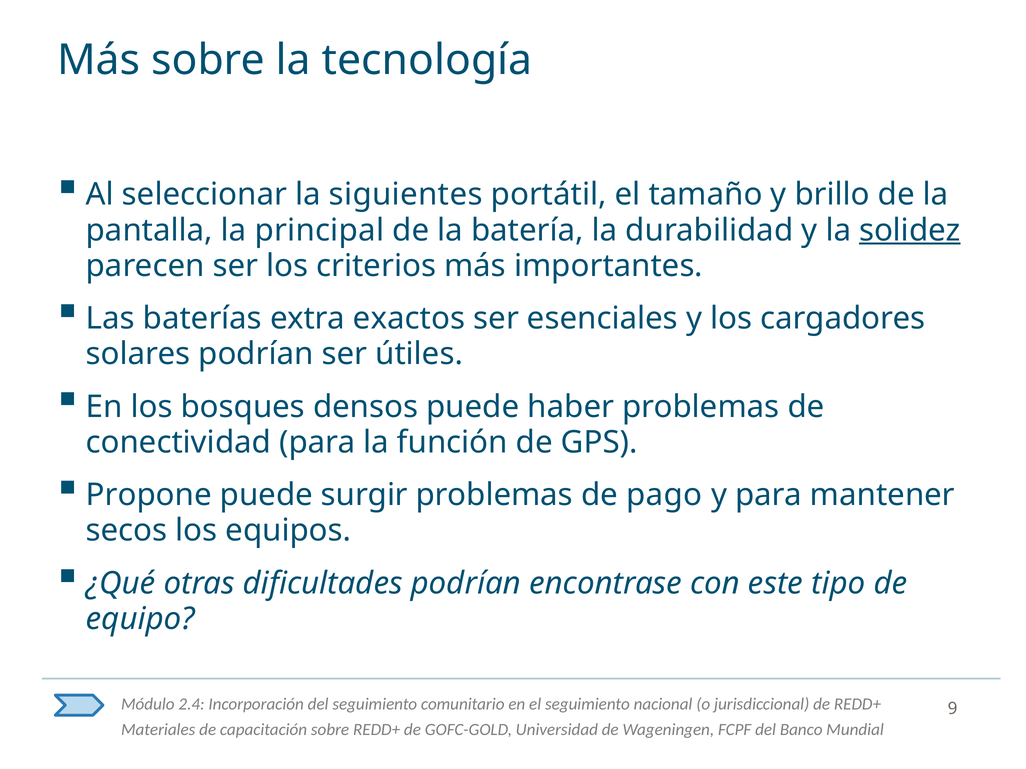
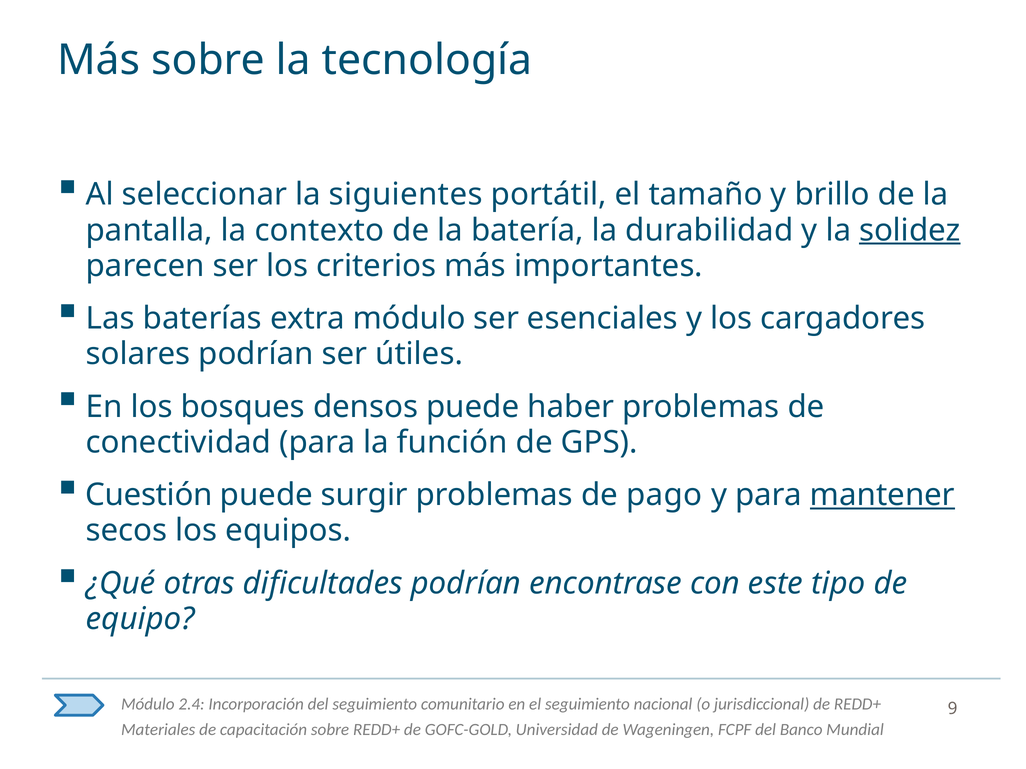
principal: principal -> contexto
extra exactos: exactos -> módulo
Propone: Propone -> Cuestión
mantener underline: none -> present
